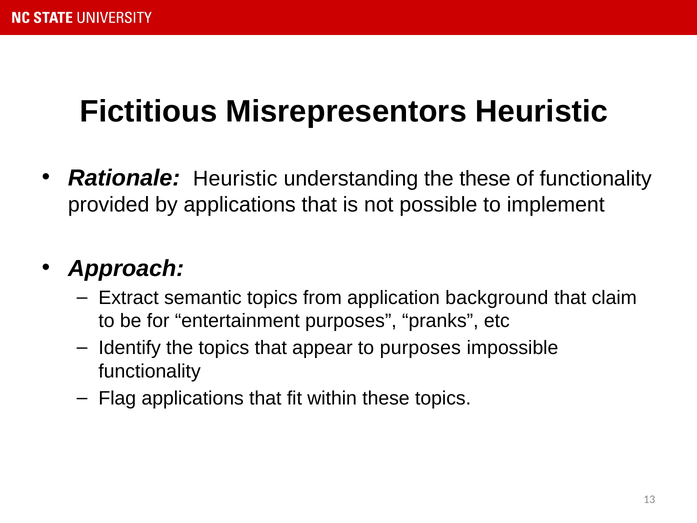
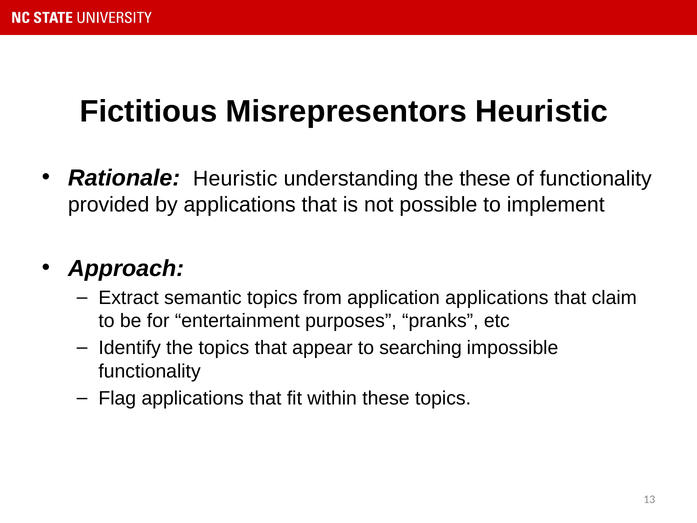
application background: background -> applications
to purposes: purposes -> searching
